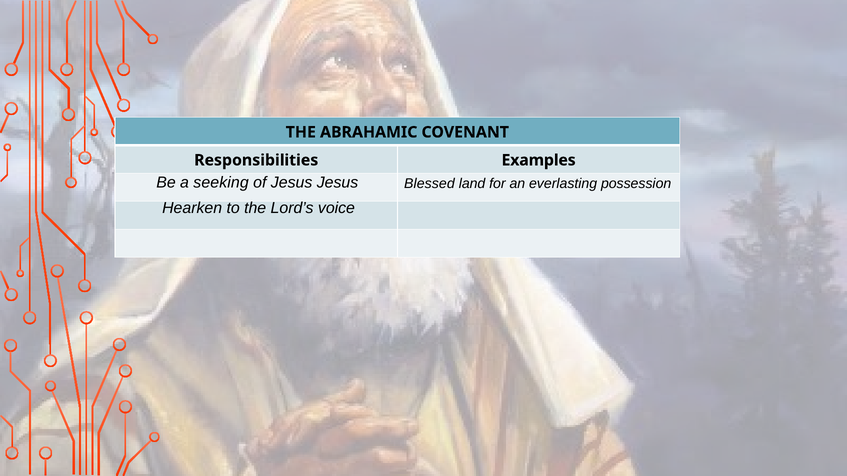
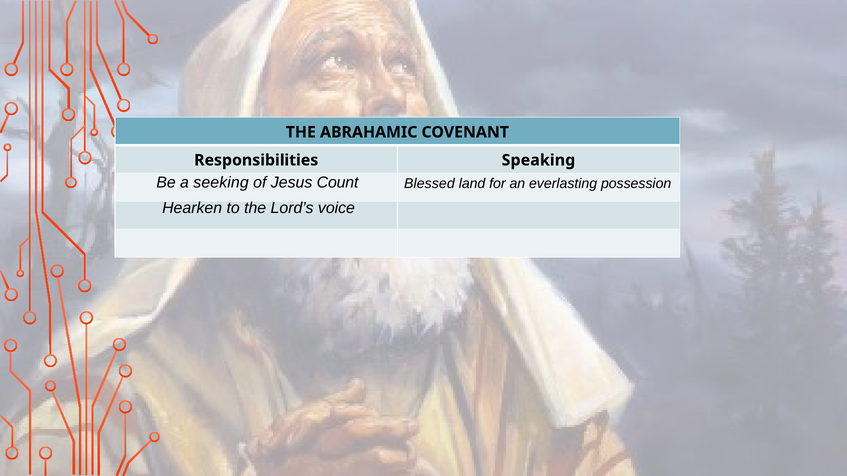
Examples: Examples -> Speaking
Jesus Jesus: Jesus -> Count
